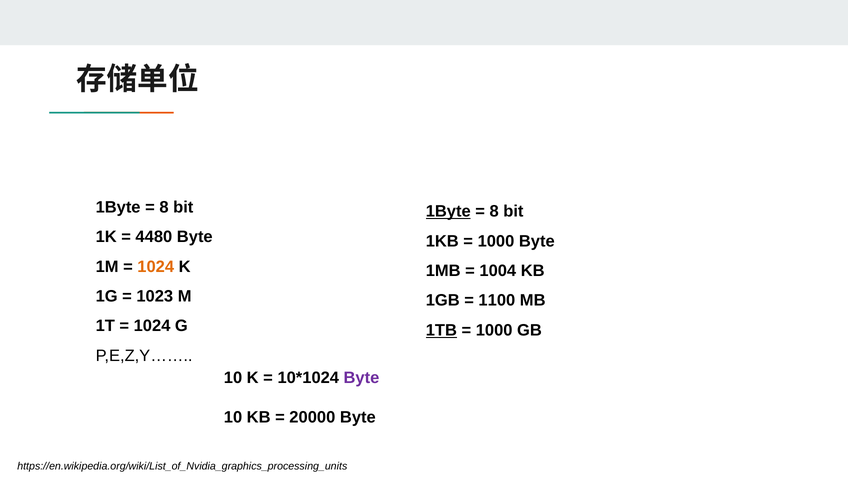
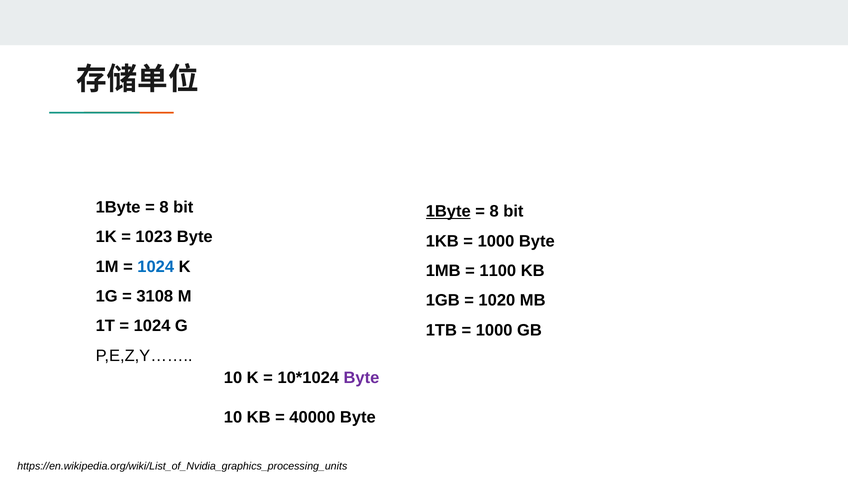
4480: 4480 -> 1023
1024 at (156, 267) colour: orange -> blue
1004: 1004 -> 1100
1023: 1023 -> 3108
1100: 1100 -> 1020
1TB underline: present -> none
20000: 20000 -> 40000
